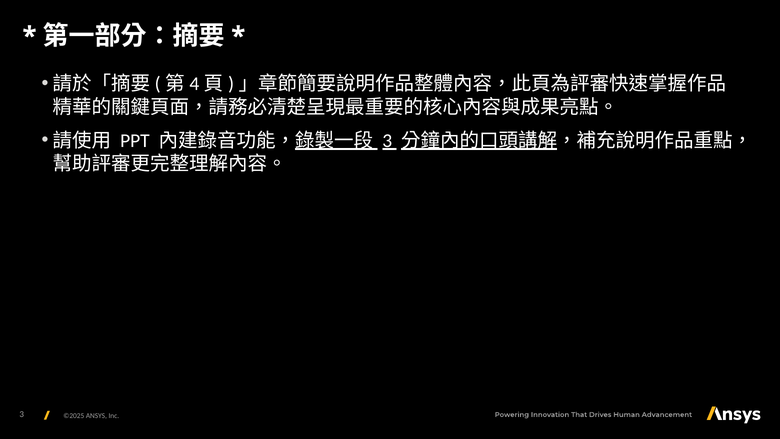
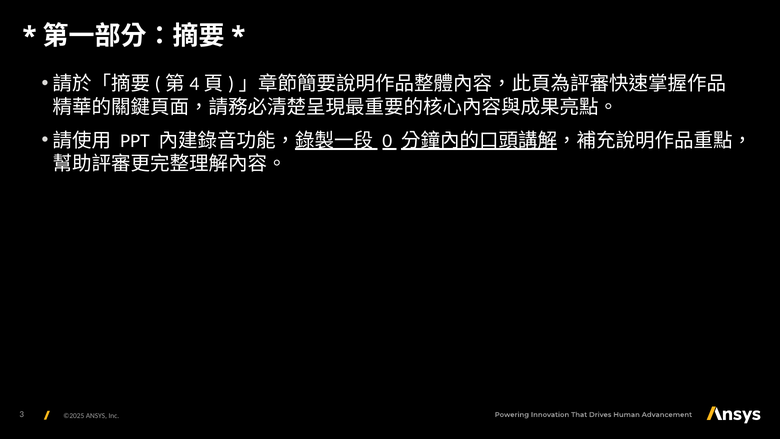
3 at (387, 141): 3 -> 0
